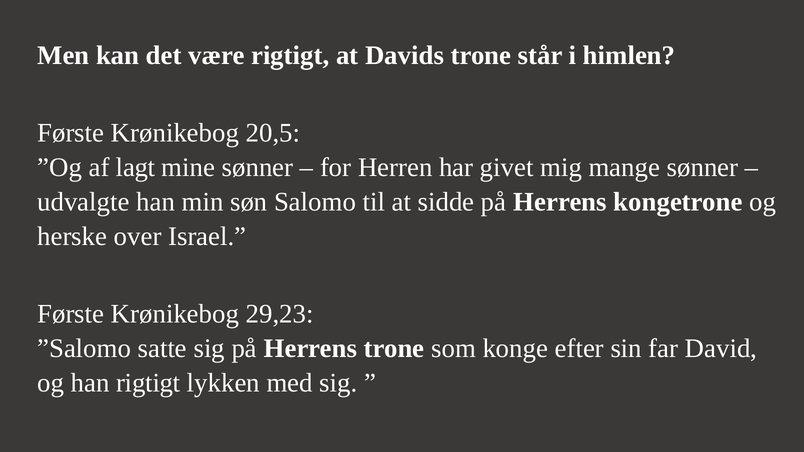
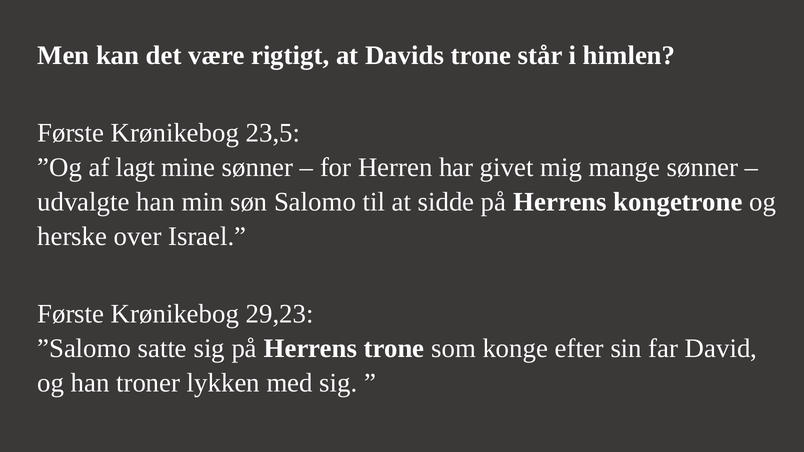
20,5: 20,5 -> 23,5
han rigtigt: rigtigt -> troner
